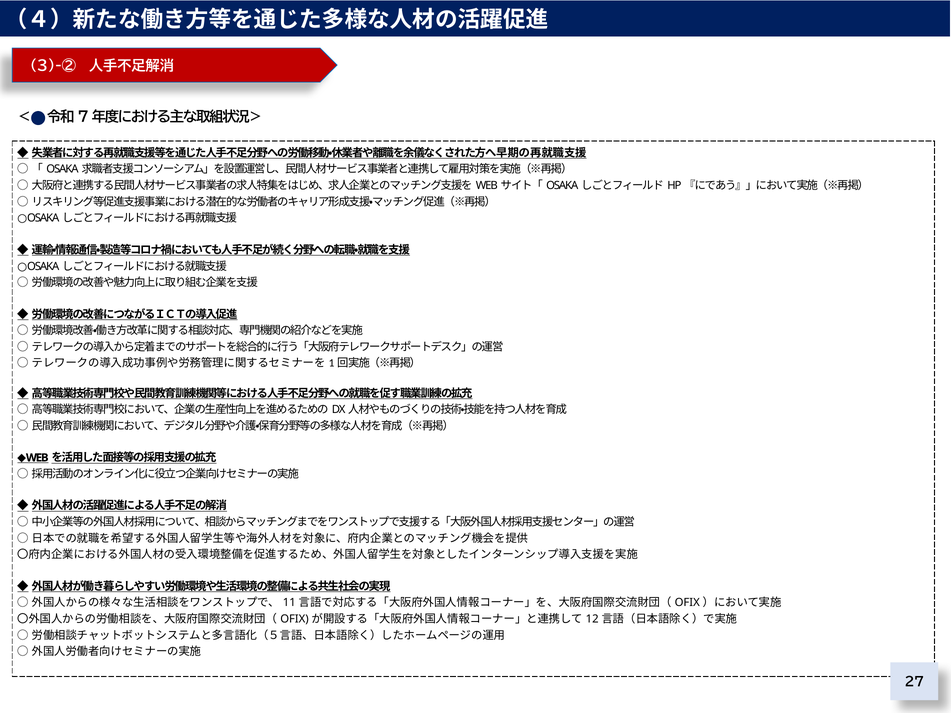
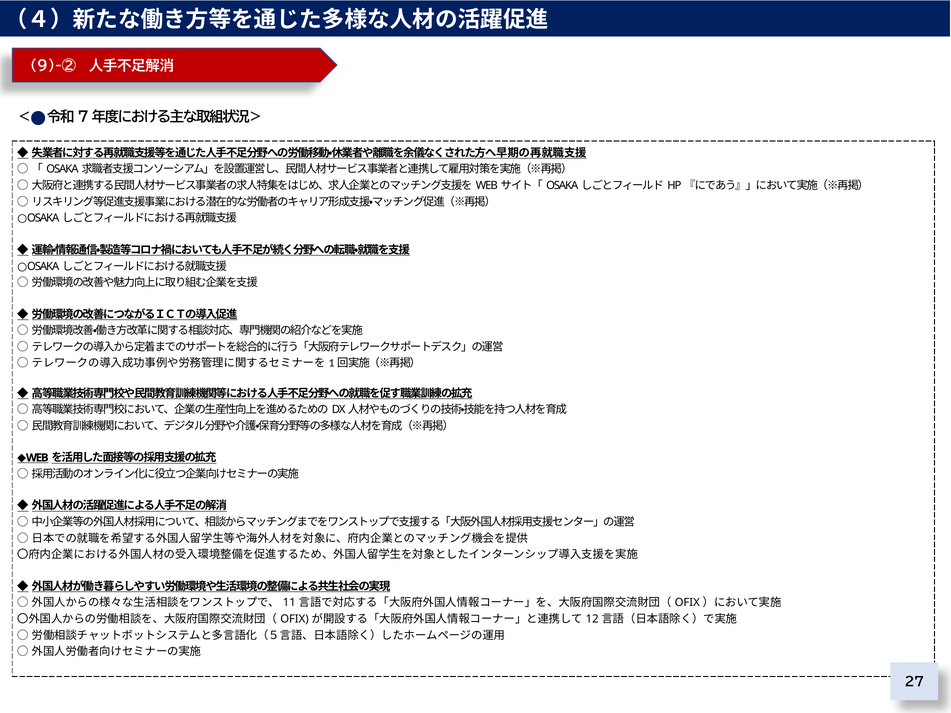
3)-②: 3)-② -> 9)-②
